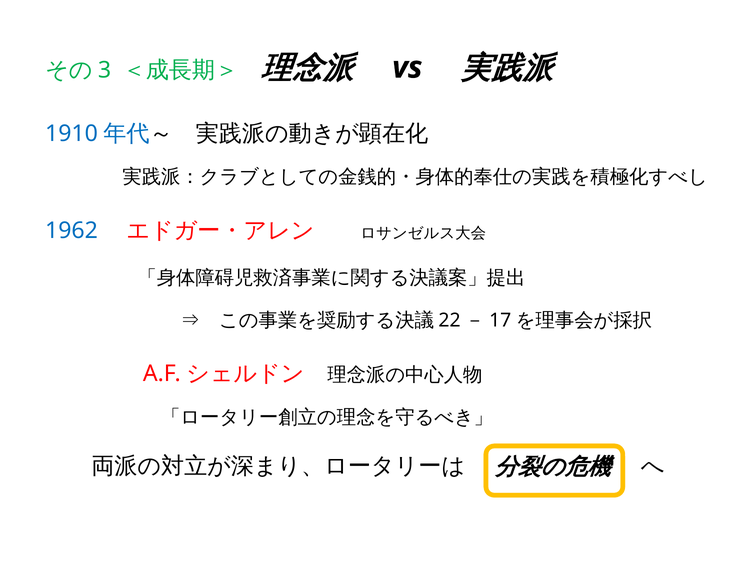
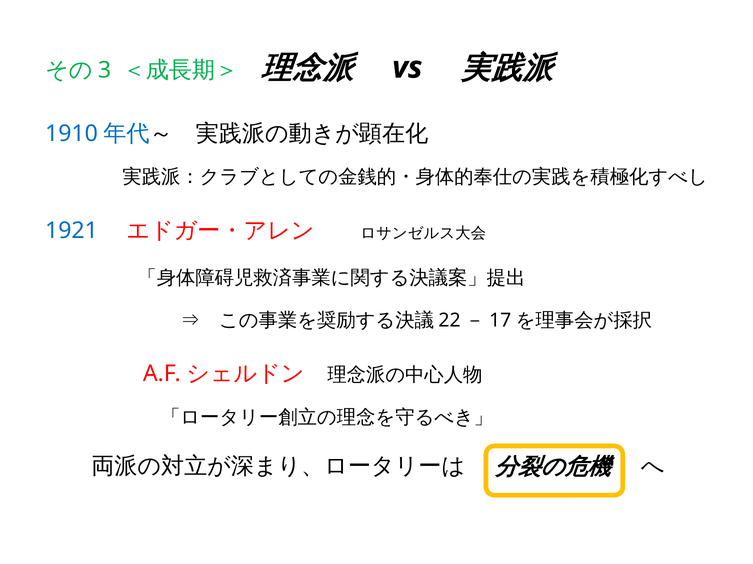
1962: 1962 -> 1921
